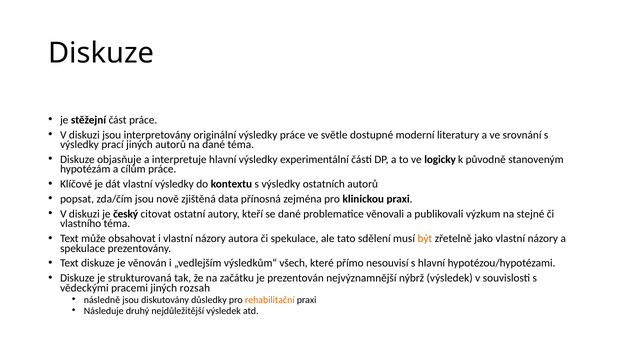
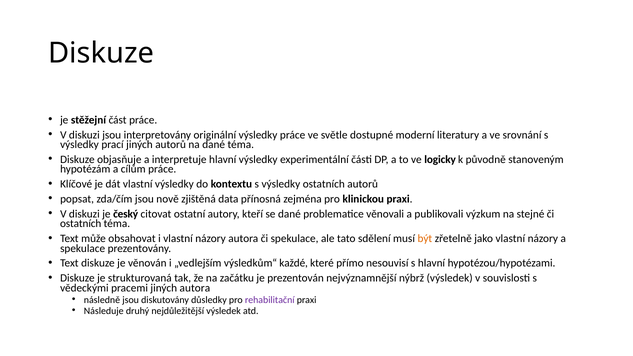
vlastního at (81, 224): vlastního -> ostatních
všech: všech -> každé
jiných rozsah: rozsah -> autora
rehabilitační colour: orange -> purple
